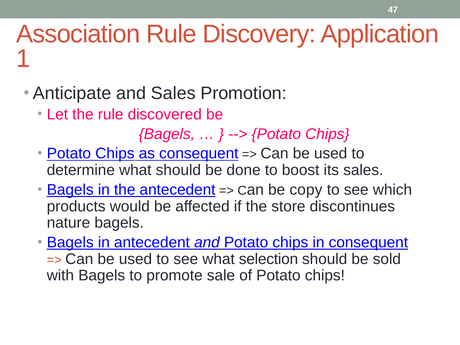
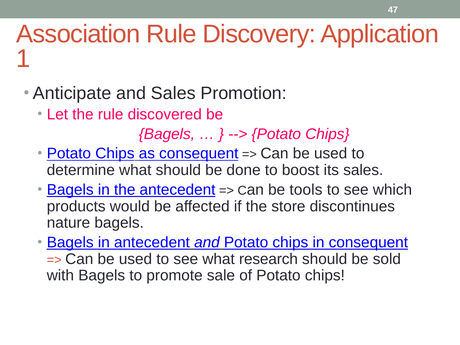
copy: copy -> tools
selection: selection -> research
